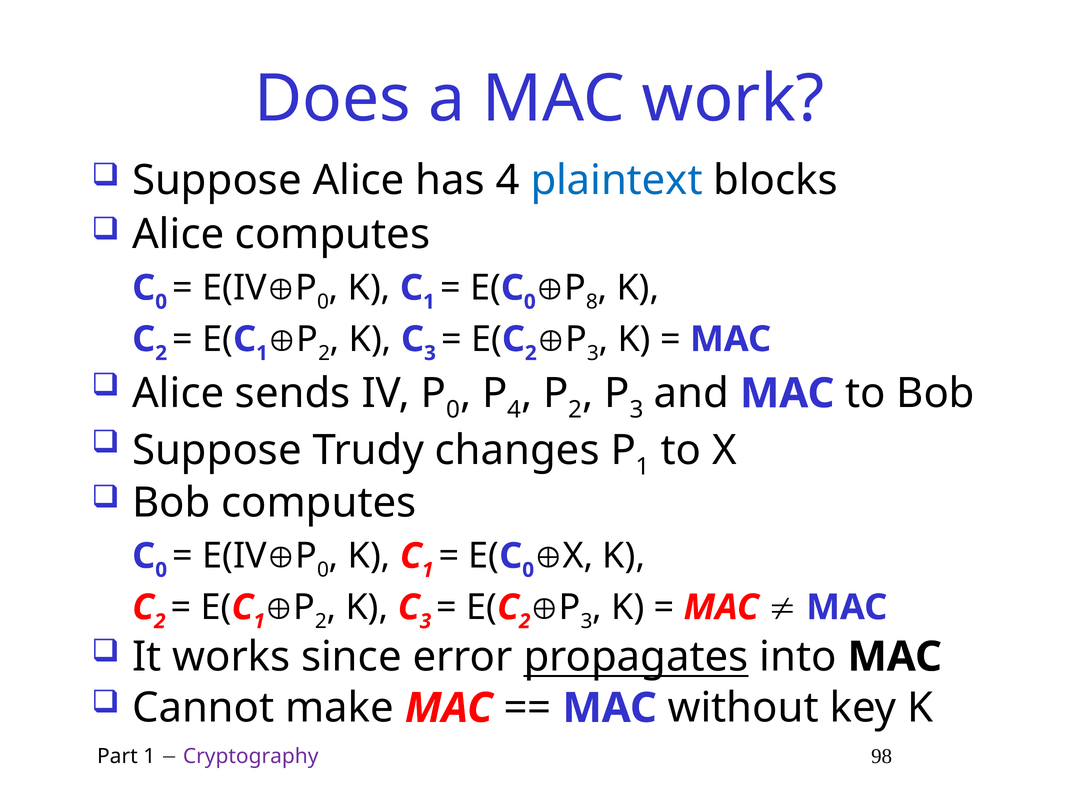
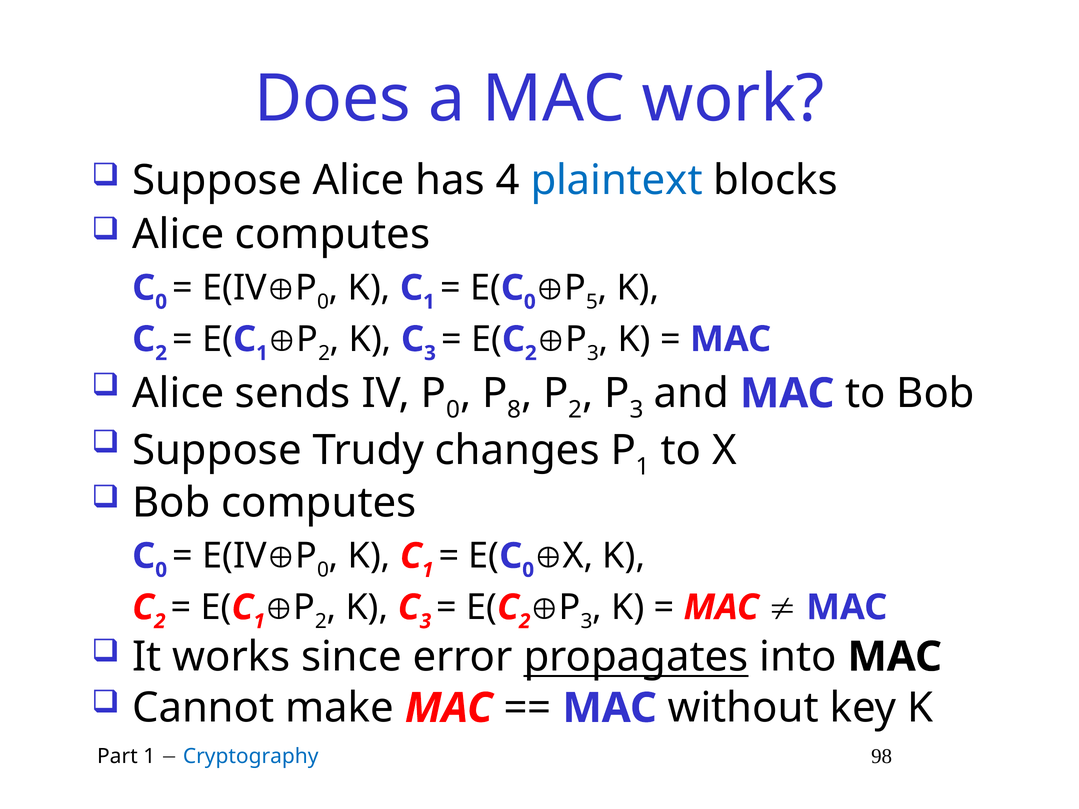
8: 8 -> 5
4 at (514, 410): 4 -> 8
Cryptography colour: purple -> blue
